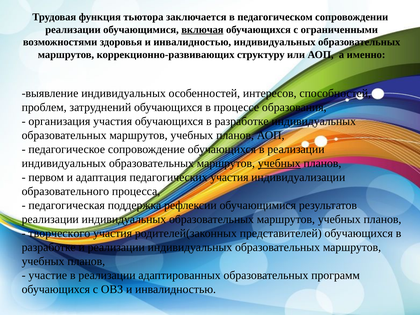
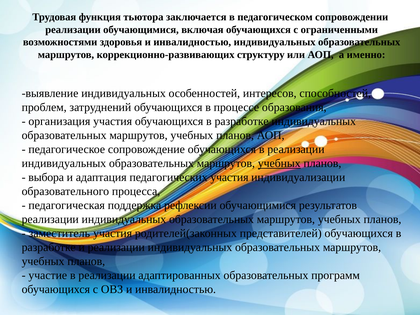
включая underline: present -> none
первом: первом -> выбора
творческого: творческого -> заместитель
